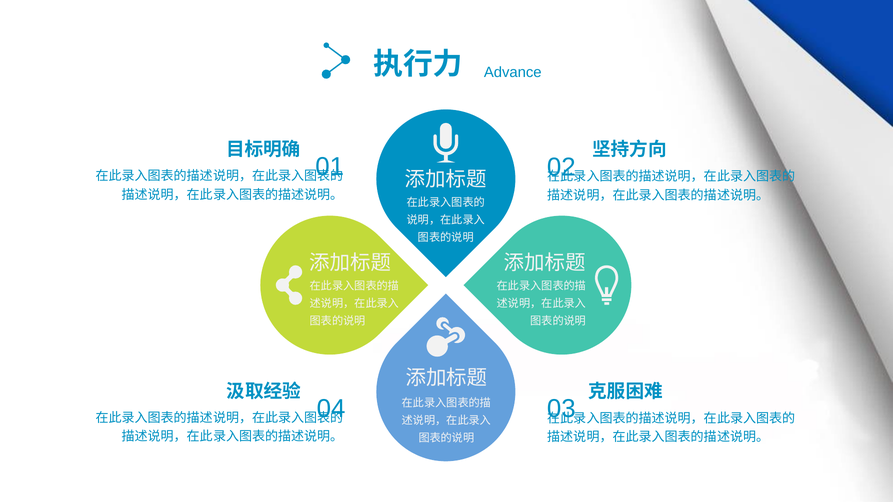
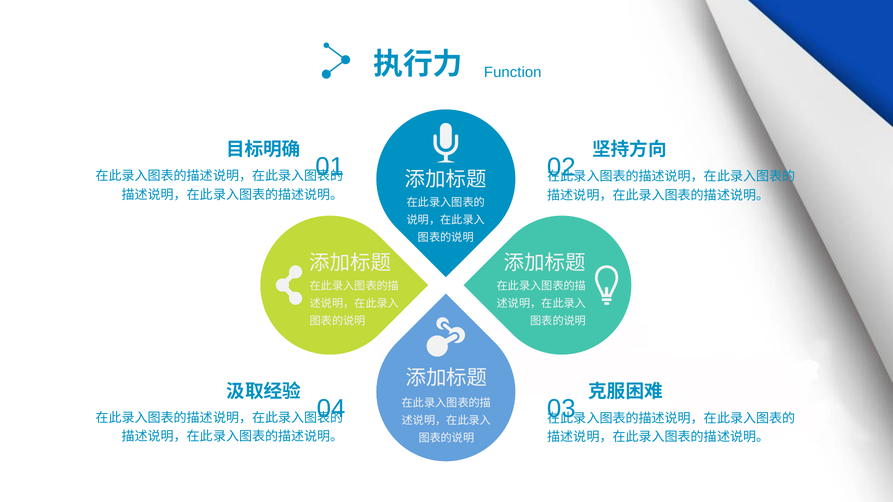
Advance: Advance -> Function
